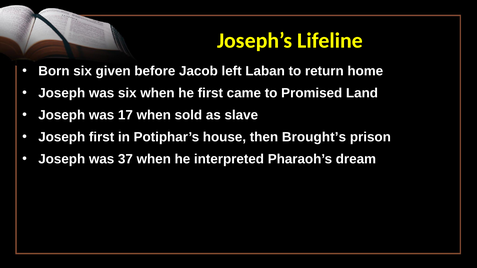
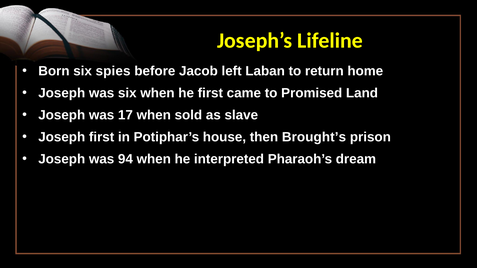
given: given -> spies
37: 37 -> 94
